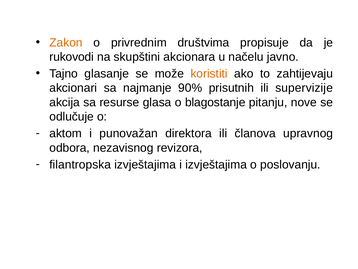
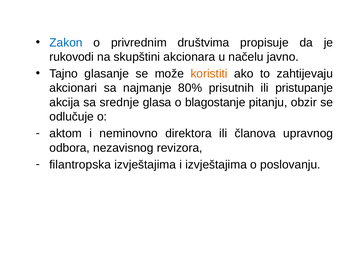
Zakon colour: orange -> blue
90%: 90% -> 80%
supervizije: supervizije -> pristupanje
resurse: resurse -> srednje
nove: nove -> obzir
punovažan: punovažan -> neminovno
